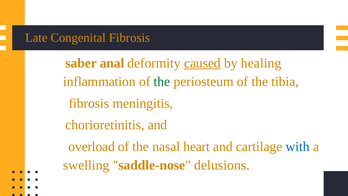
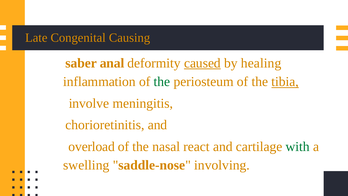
Congenital Fibrosis: Fibrosis -> Causing
tibia underline: none -> present
fibrosis at (89, 103): fibrosis -> involve
heart: heart -> react
with colour: blue -> green
delusions: delusions -> involving
